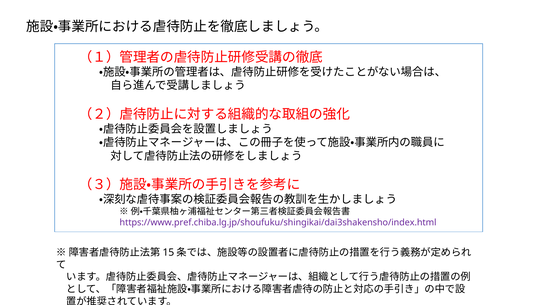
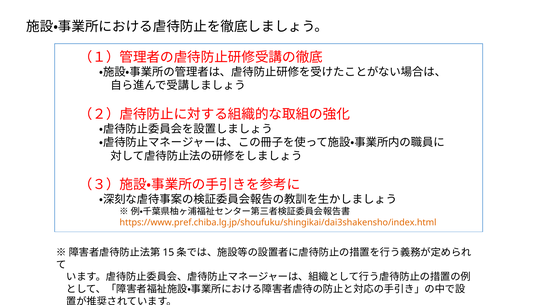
https://www.pref.chiba.lg.jp/shoufuku/shingikai/dai3shakensho/index.html colour: purple -> orange
